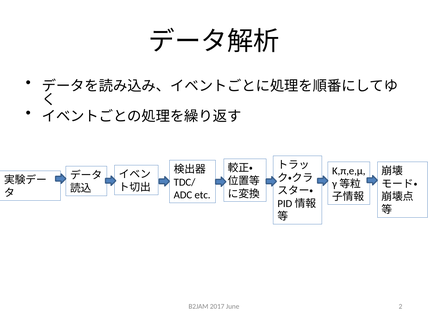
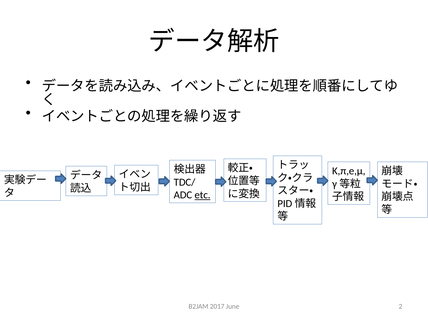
etc underline: none -> present
